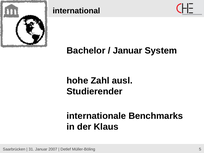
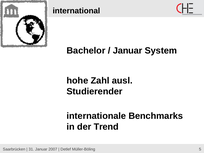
Klaus: Klaus -> Trend
